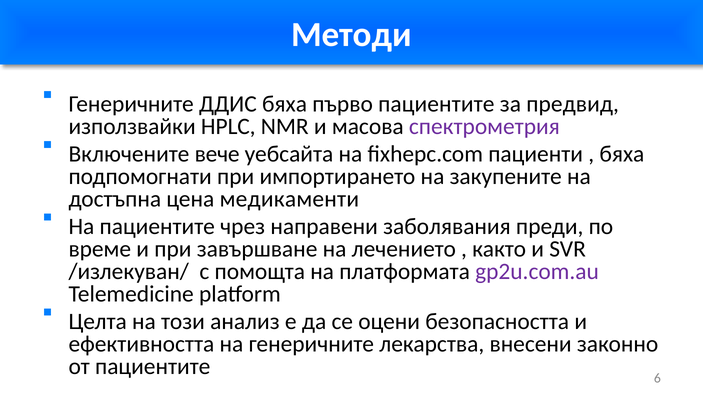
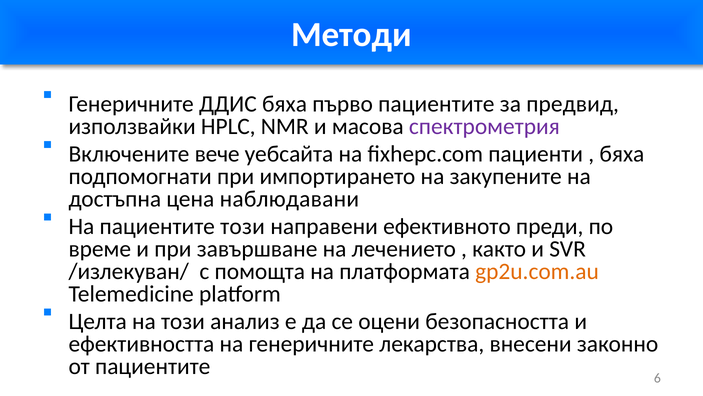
медикаменти: медикаменти -> наблюдавани
пациентите чрез: чрез -> този
заболявания: заболявания -> ефективното
gp2u.com.au colour: purple -> orange
